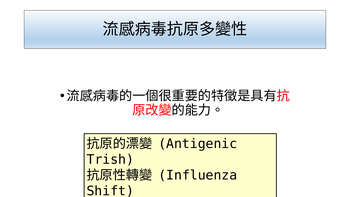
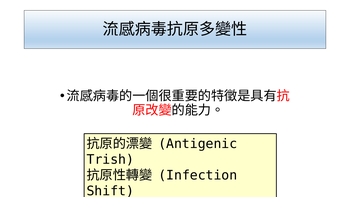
Influenza: Influenza -> Infection
